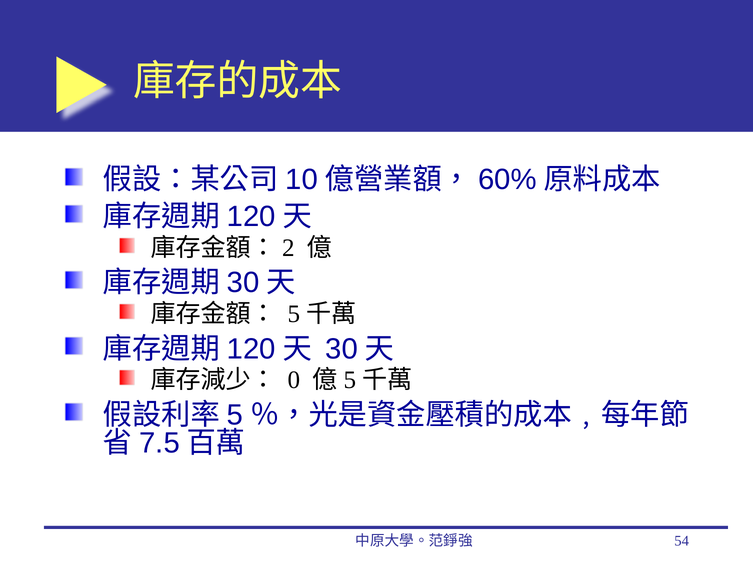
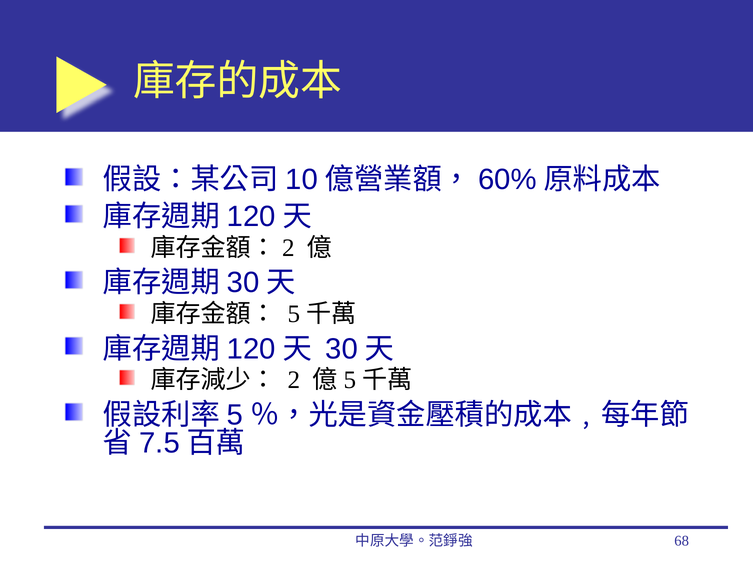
0: 0 -> 2
54: 54 -> 68
